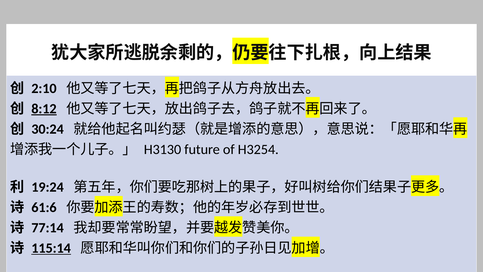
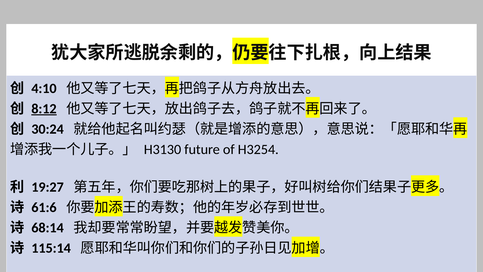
2:10: 2:10 -> 4:10
19:24: 19:24 -> 19:27
77:14: 77:14 -> 68:14
115:14 underline: present -> none
